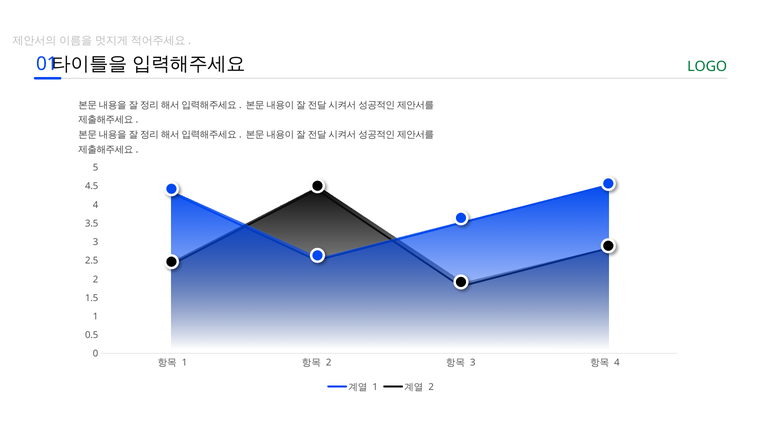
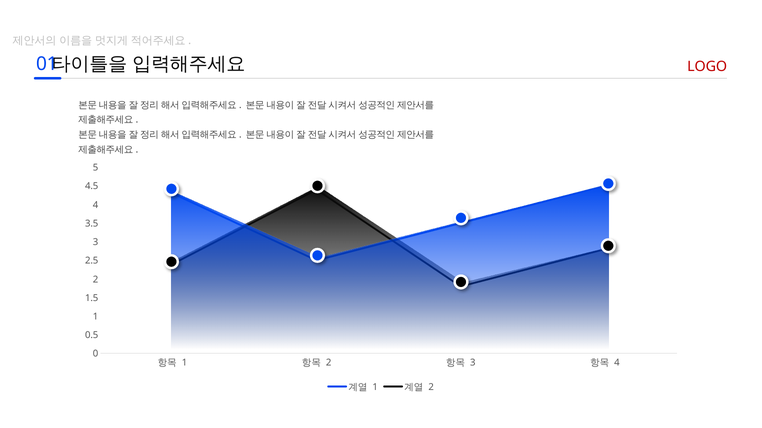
LOGO colour: green -> red
